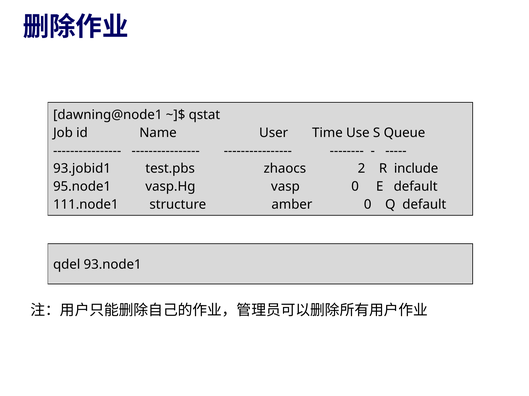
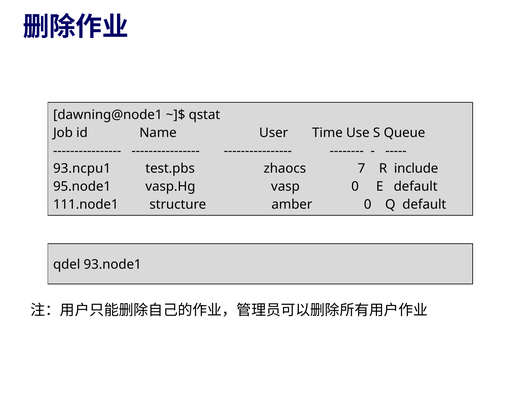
93.jobid1: 93.jobid1 -> 93.ncpu1
2: 2 -> 7
